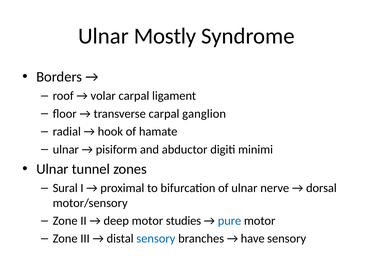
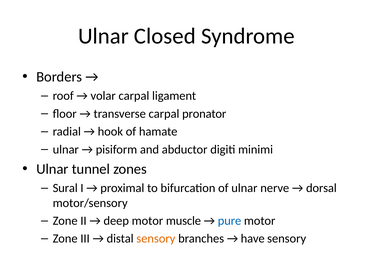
Mostly: Mostly -> Closed
ganglion: ganglion -> pronator
studies: studies -> muscle
sensory at (156, 238) colour: blue -> orange
